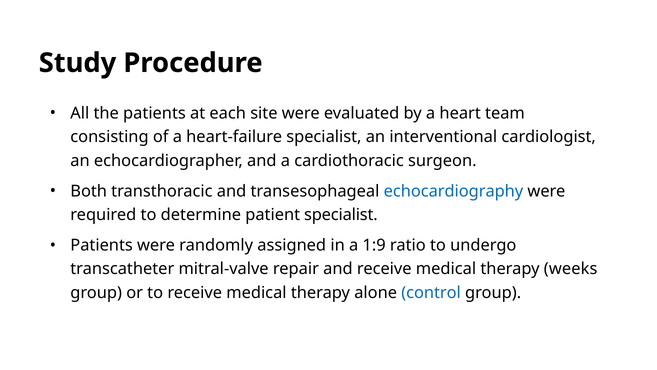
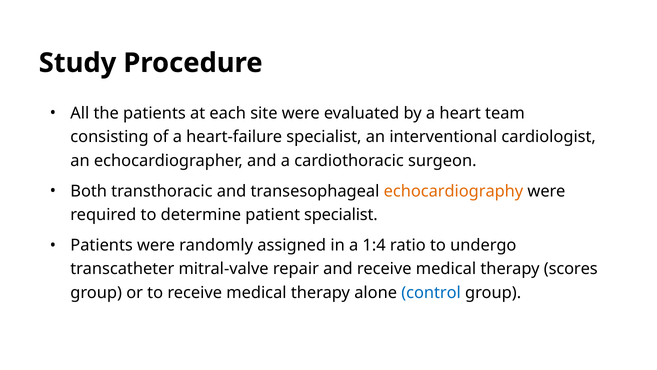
echocardiography colour: blue -> orange
1:9: 1:9 -> 1:4
weeks: weeks -> scores
